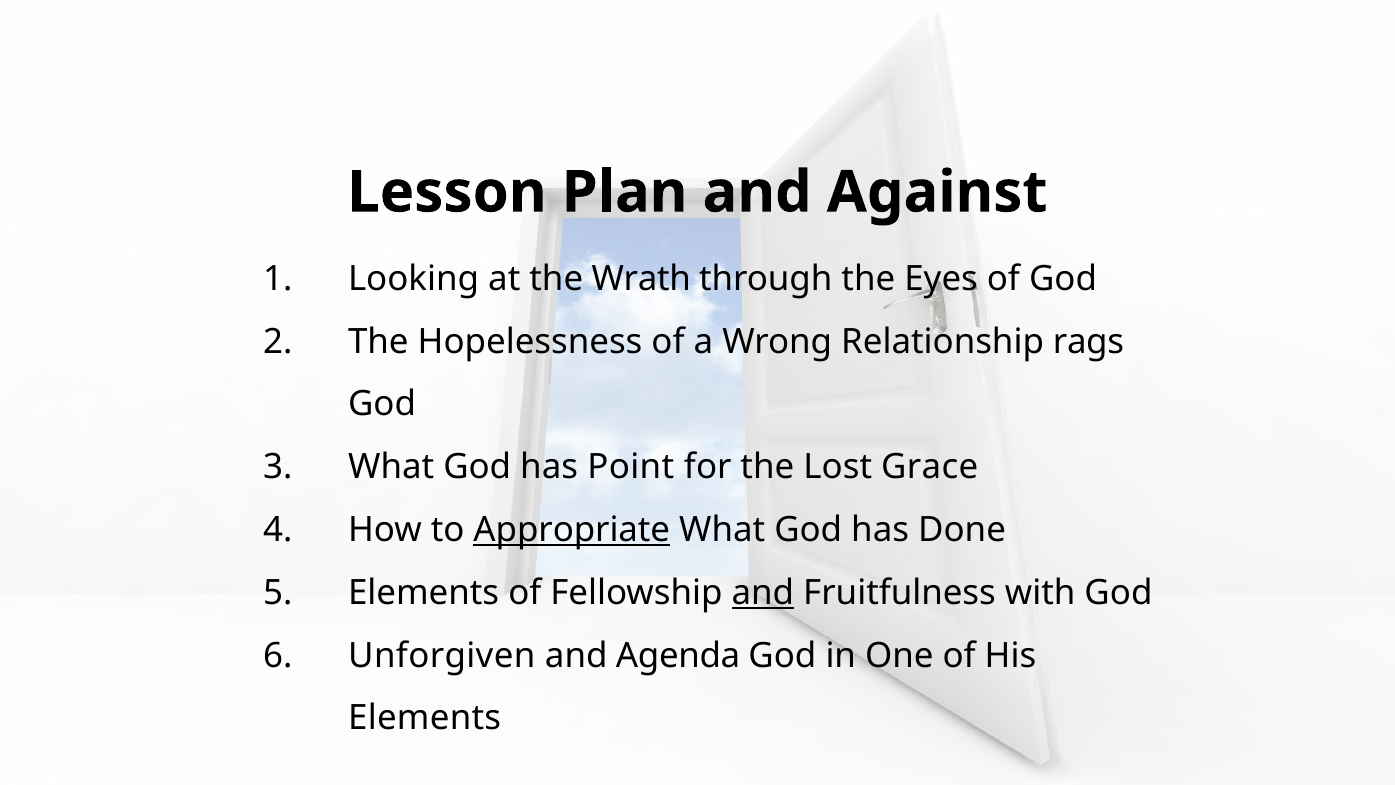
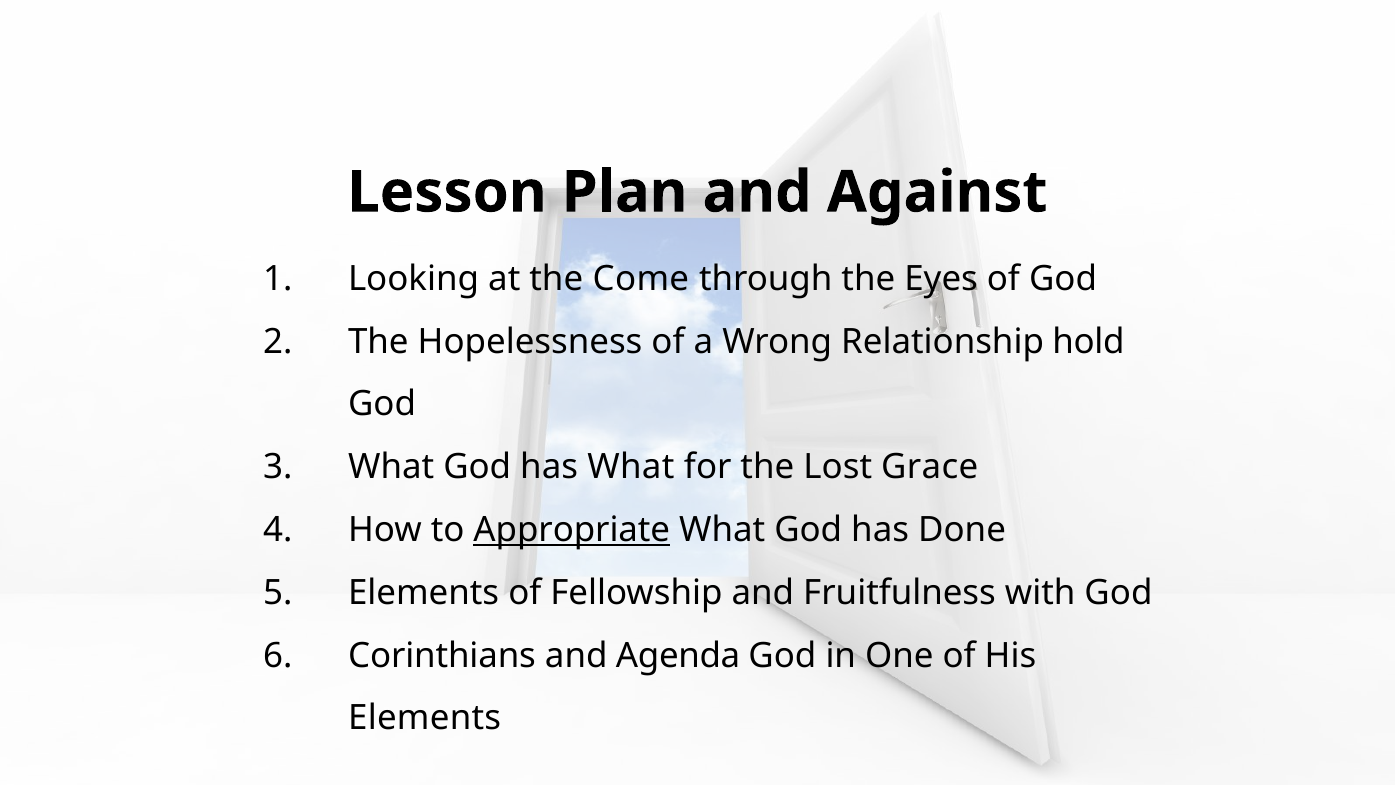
Wrath: Wrath -> Come
rags: rags -> hold
has Point: Point -> What
and at (763, 593) underline: present -> none
Unforgiven: Unforgiven -> Corinthians
